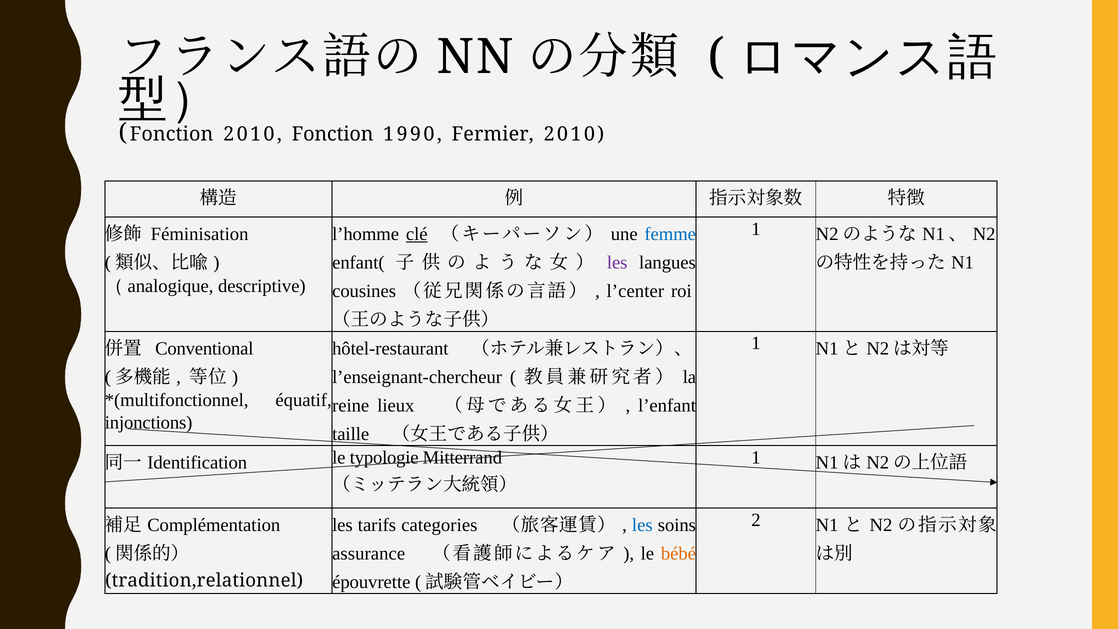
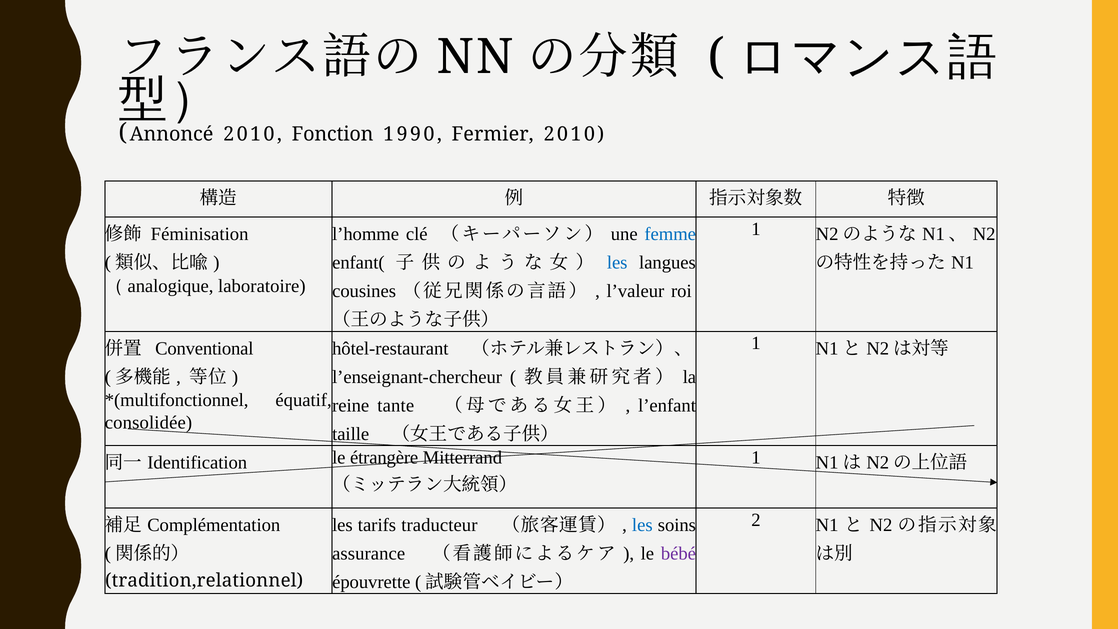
Fonction at (171, 134): Fonction -> Annoncé
clé underline: present -> none
les at (617, 263) colour: purple -> blue
descriptive: descriptive -> laboratoire
l’center: l’center -> l’valeur
lieux: lieux -> tante
injonctions: injonctions -> consolidée
typologie: typologie -> étrangère
categories: categories -> traducteur
bébé colour: orange -> purple
